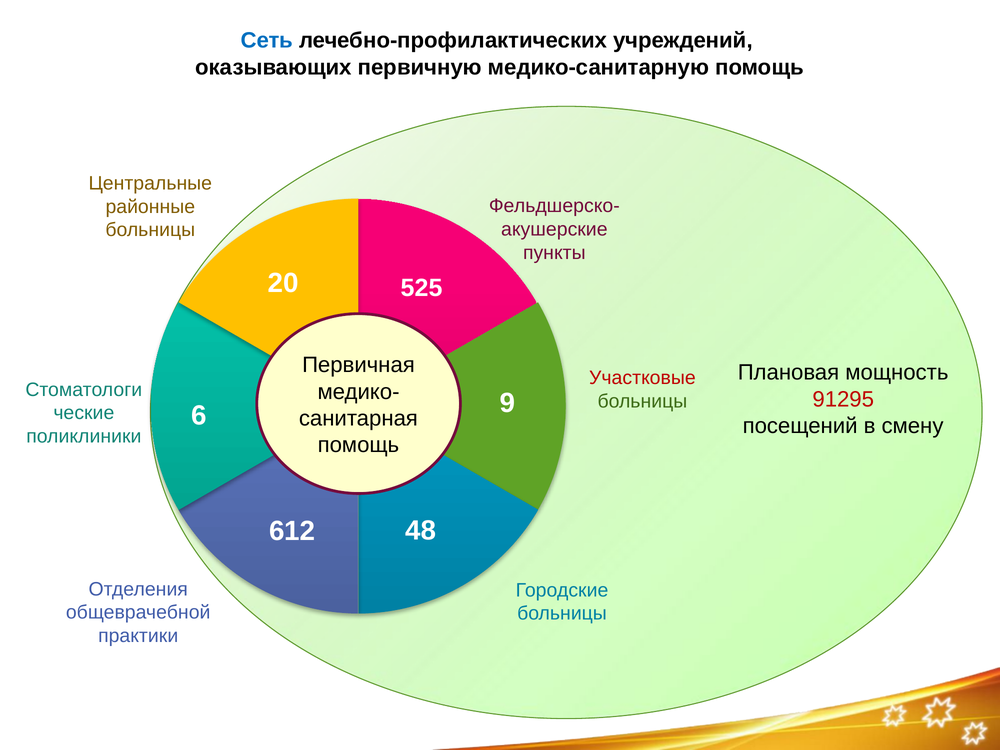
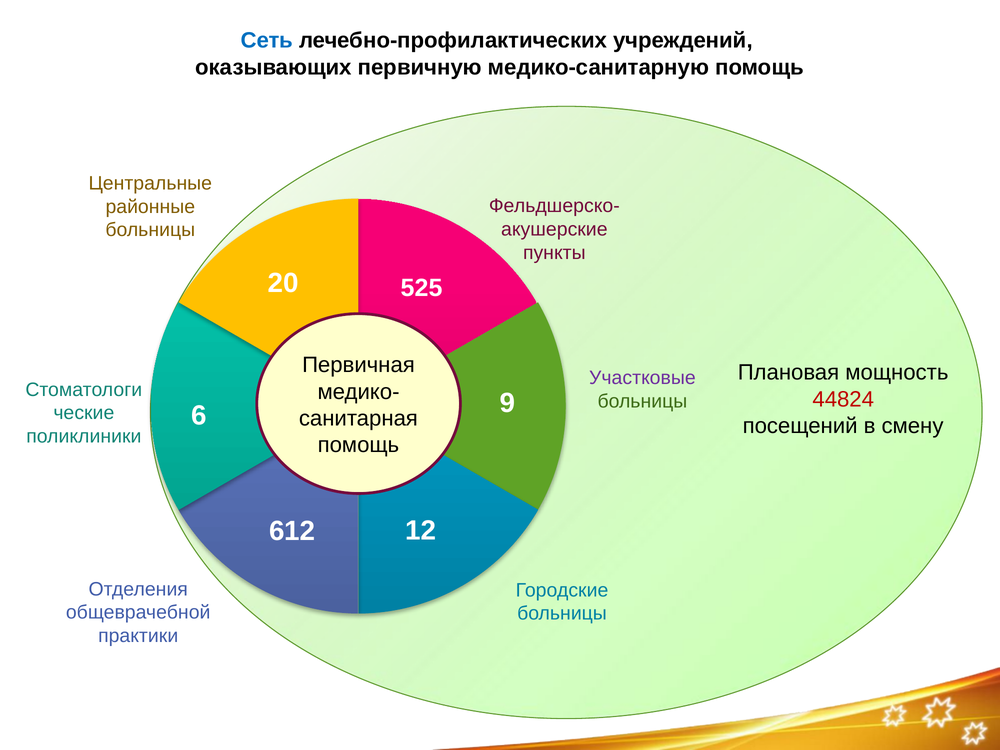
Участковые colour: red -> purple
91295: 91295 -> 44824
48: 48 -> 12
